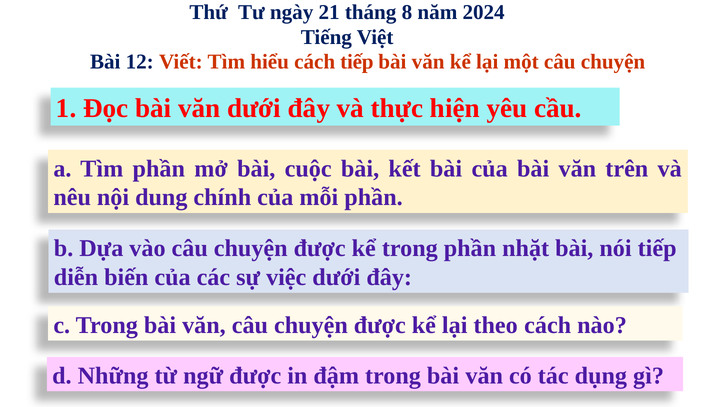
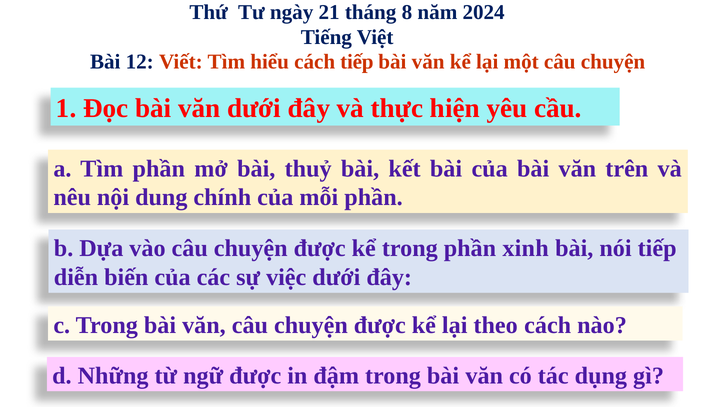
cuộc: cuộc -> thuỷ
nhặt: nhặt -> xinh
